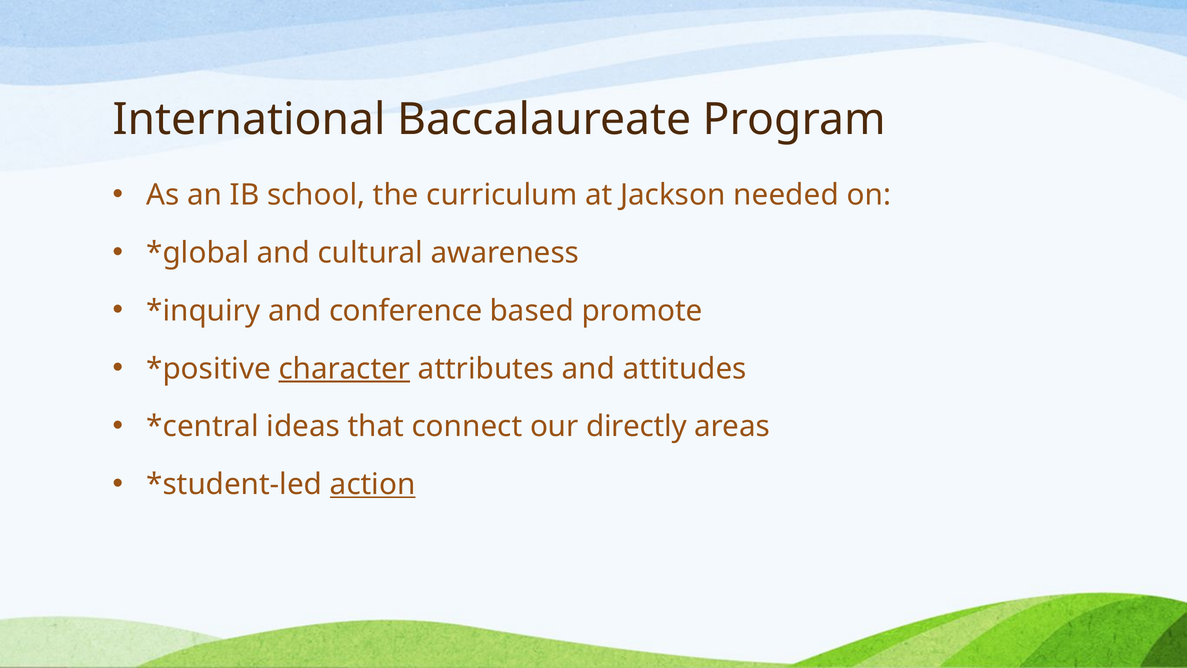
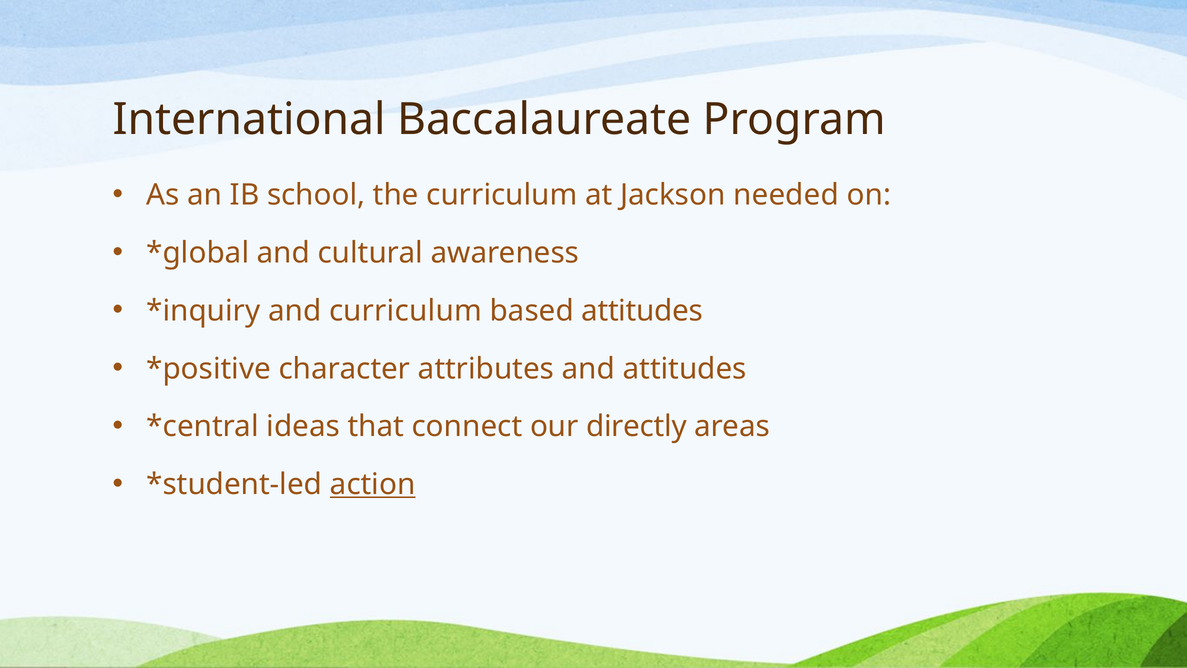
and conference: conference -> curriculum
based promote: promote -> attitudes
character underline: present -> none
